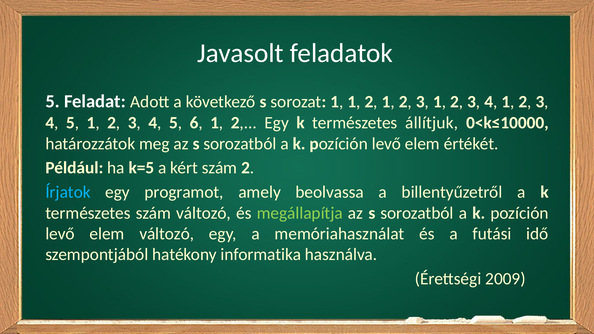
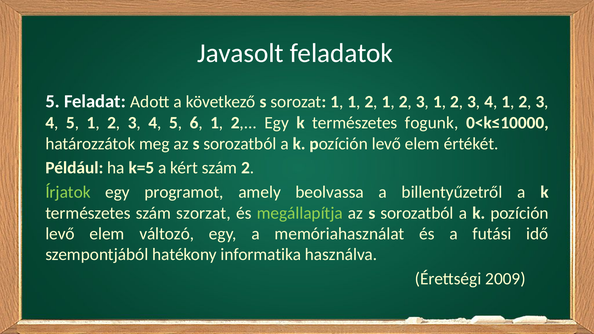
állítjuk: állítjuk -> fogunk
Írjatok colour: light blue -> light green
szám változó: változó -> szorzat
